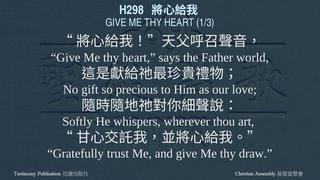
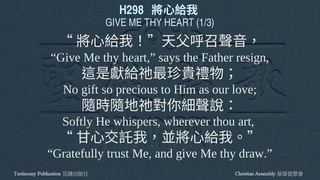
world: world -> resign
